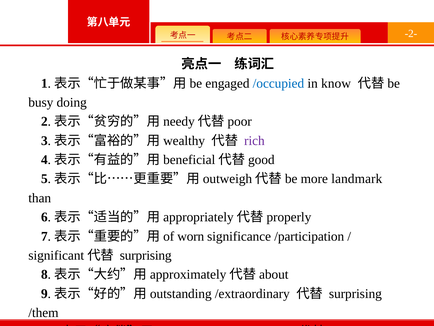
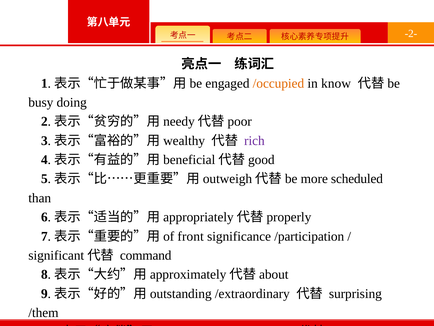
/occupied colour: blue -> orange
landmark: landmark -> scheduled
worn at (191, 236): worn -> front
surprising at (146, 255): surprising -> command
